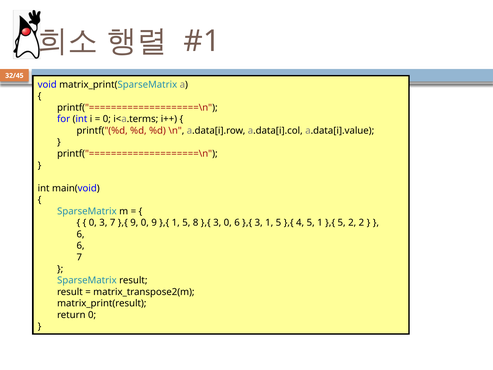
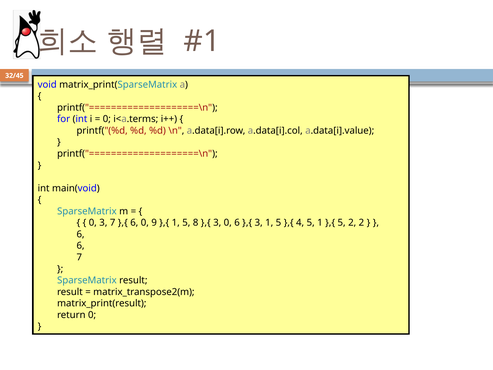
9 at (134, 223): 9 -> 6
